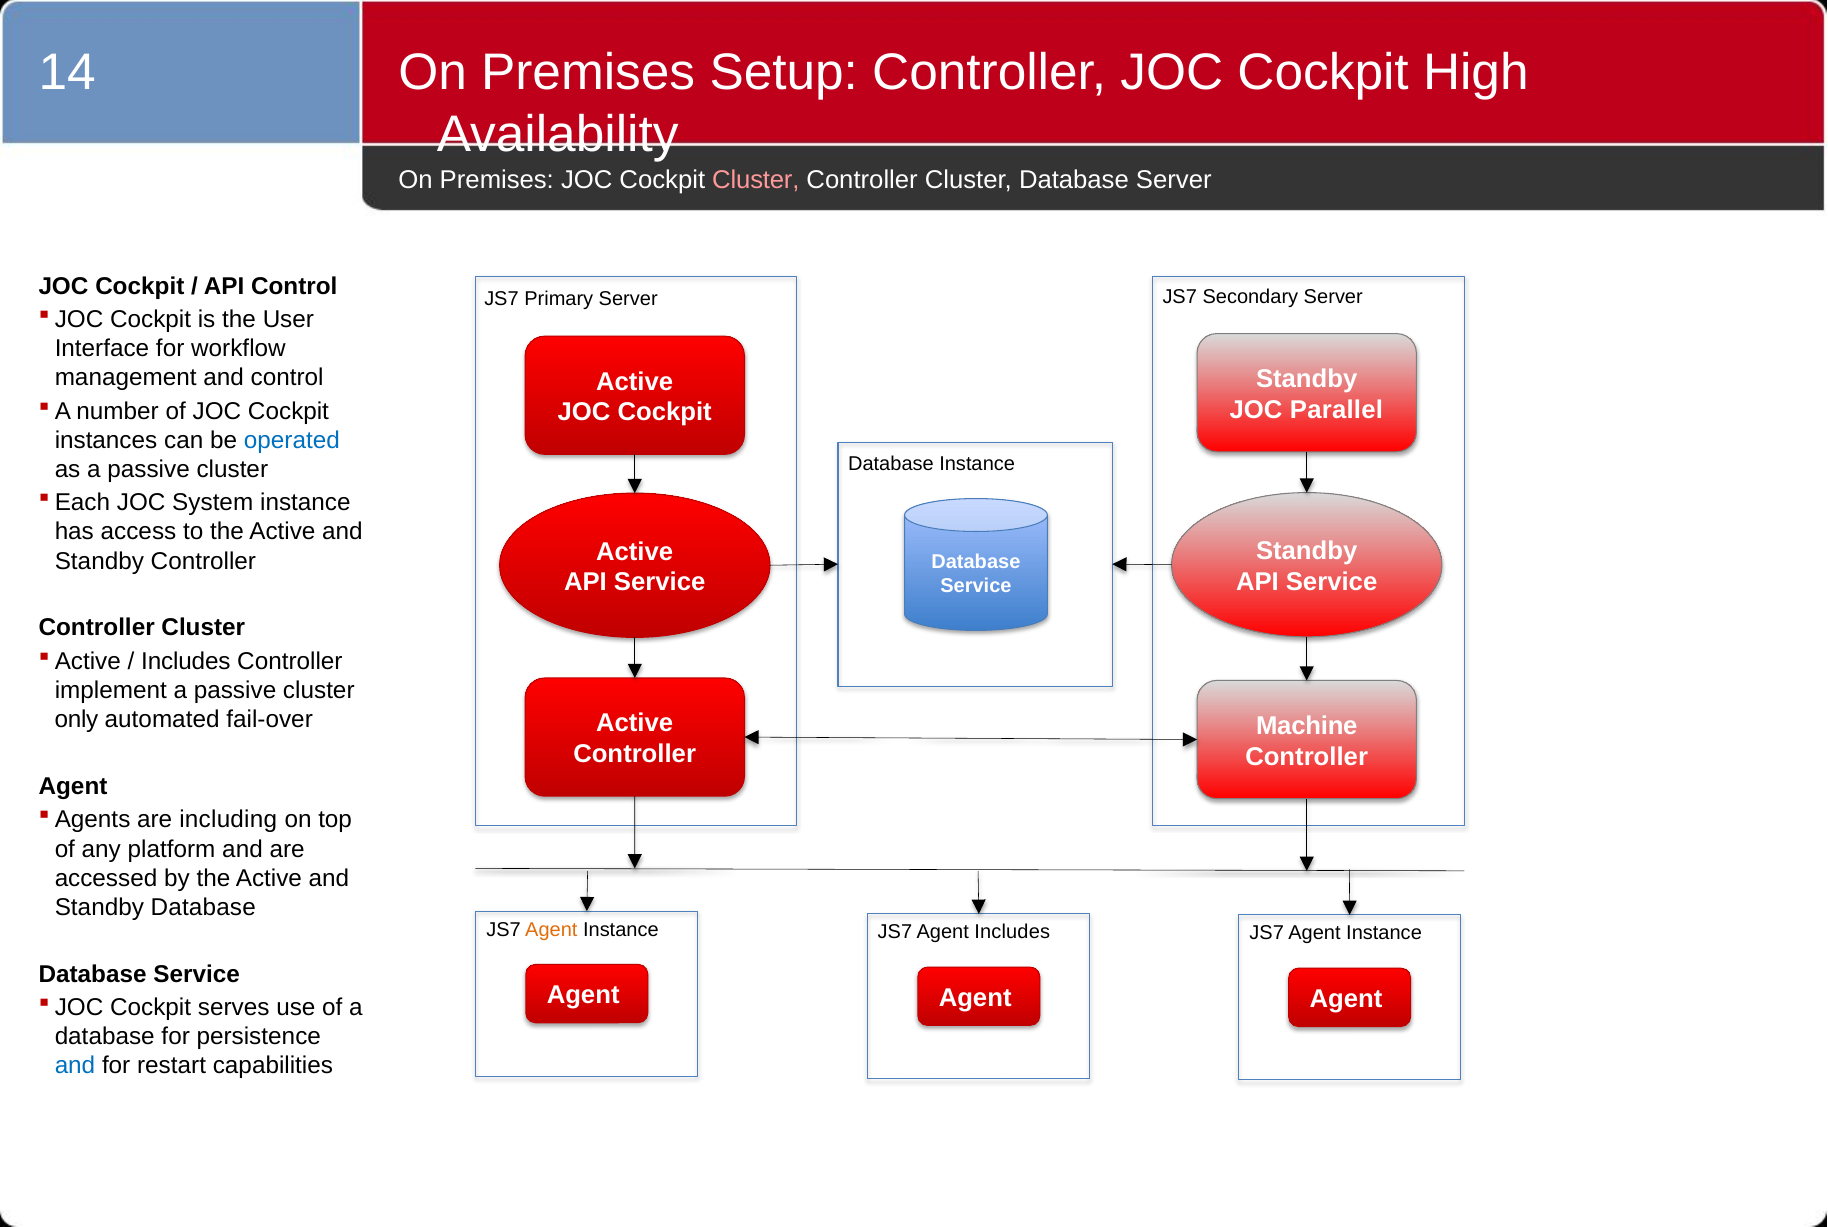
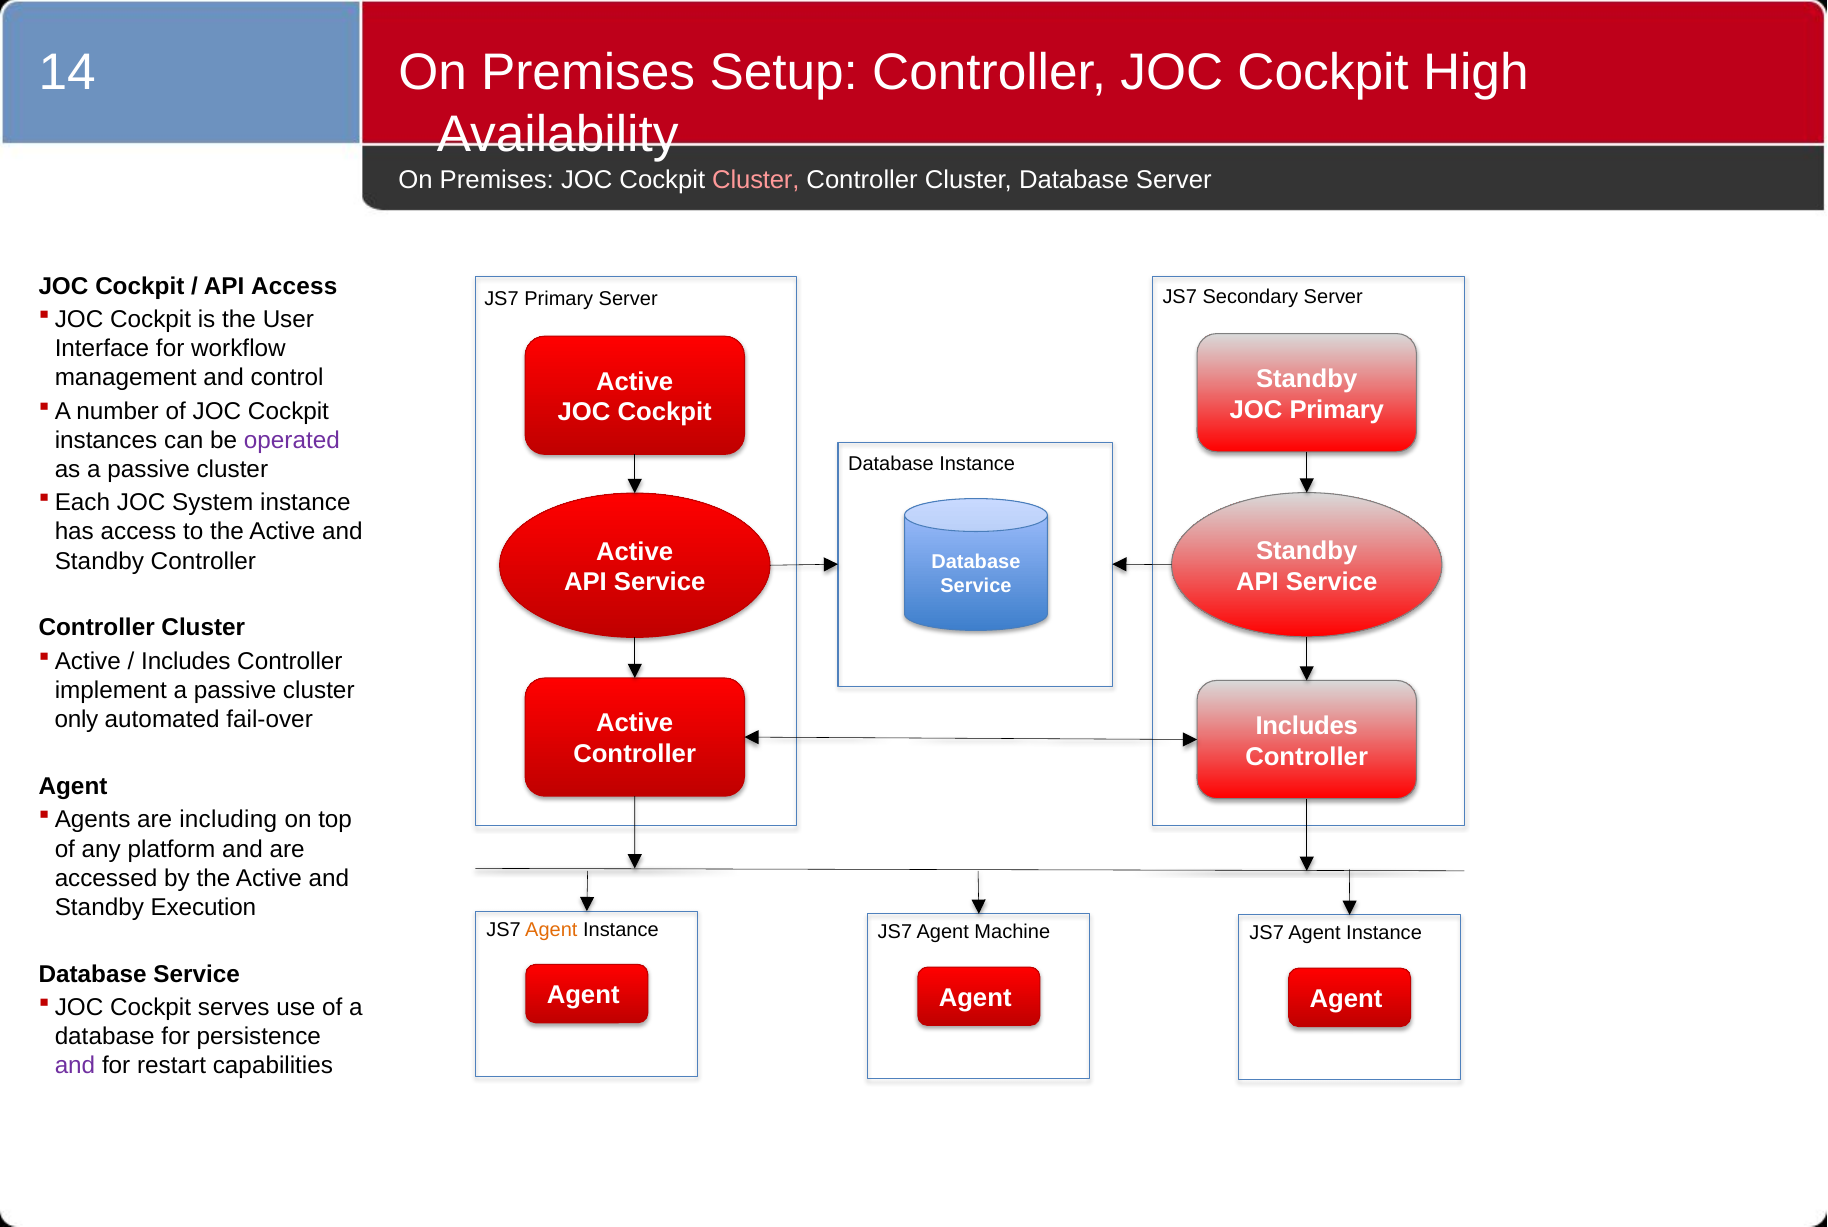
API Control: Control -> Access
JOC Parallel: Parallel -> Primary
operated colour: blue -> purple
Machine at (1307, 726): Machine -> Includes
Standby Database: Database -> Execution
Agent Includes: Includes -> Machine
and at (75, 1066) colour: blue -> purple
